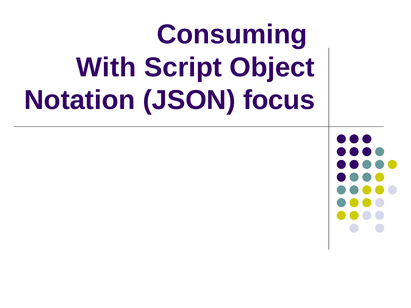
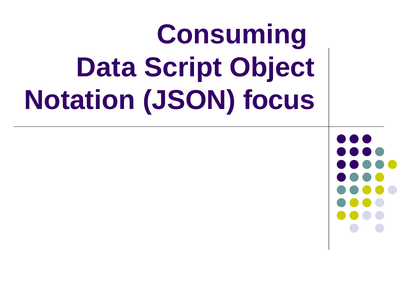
With: With -> Data
